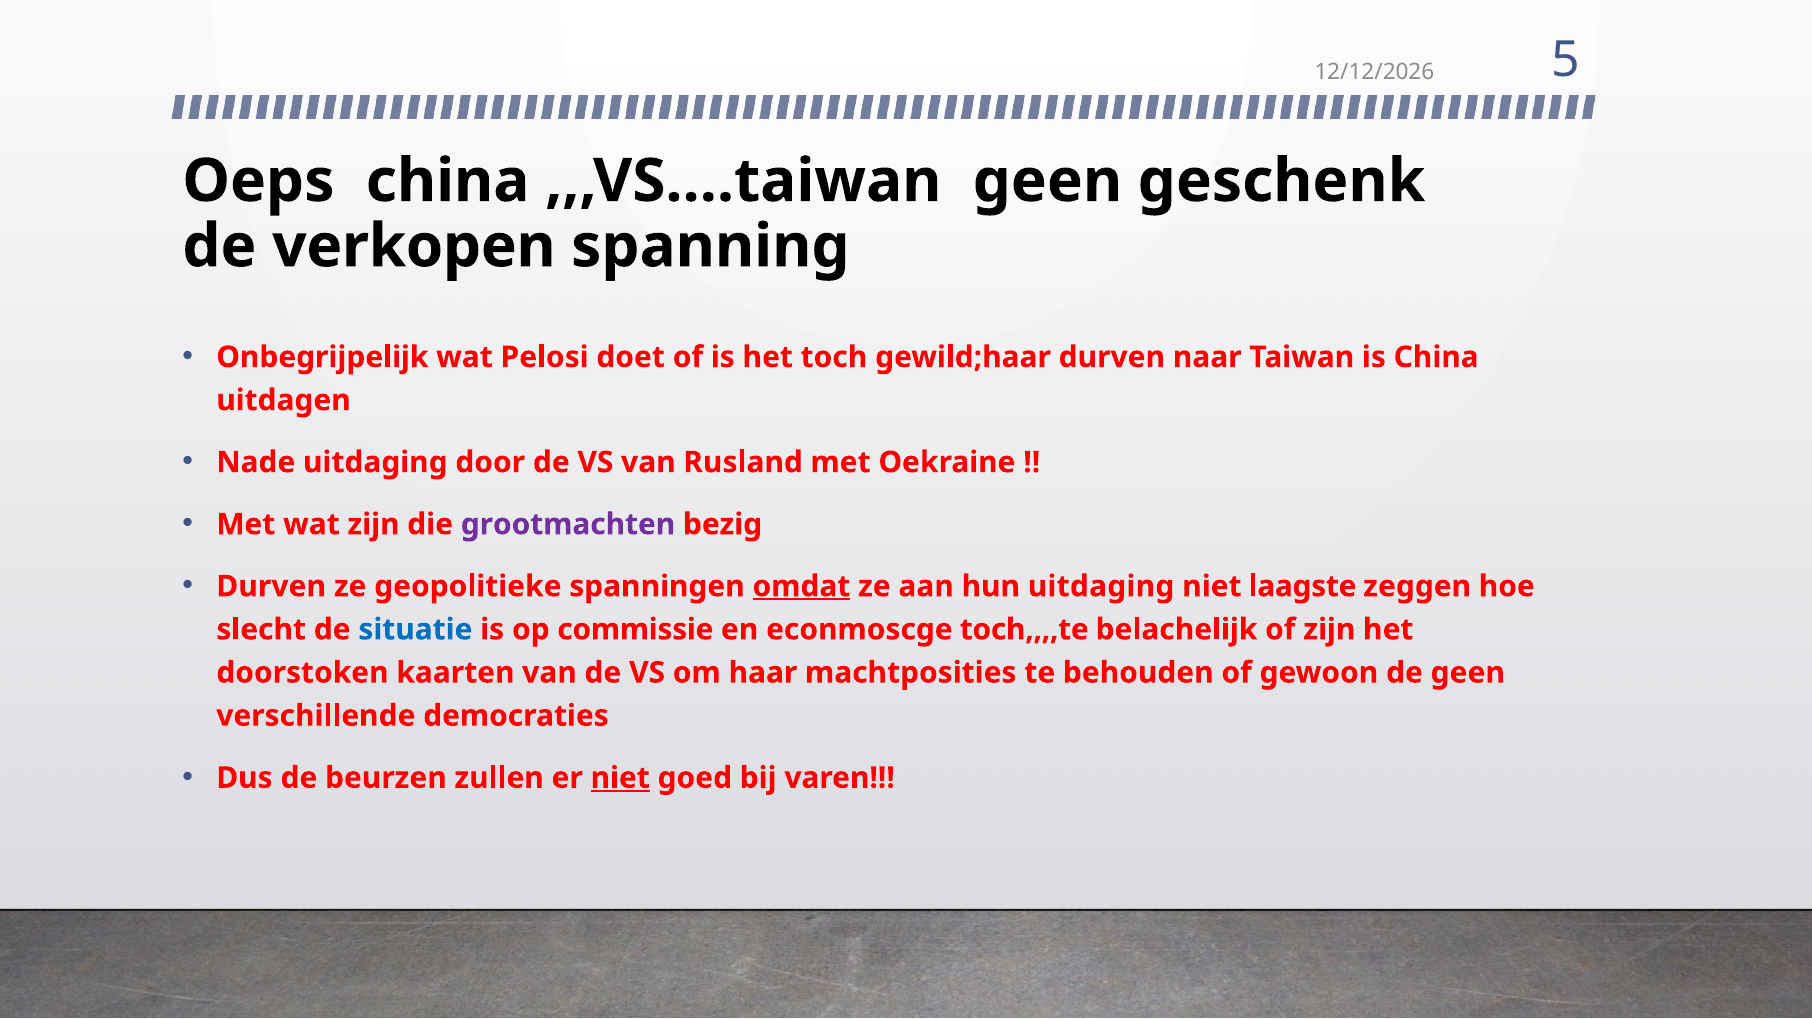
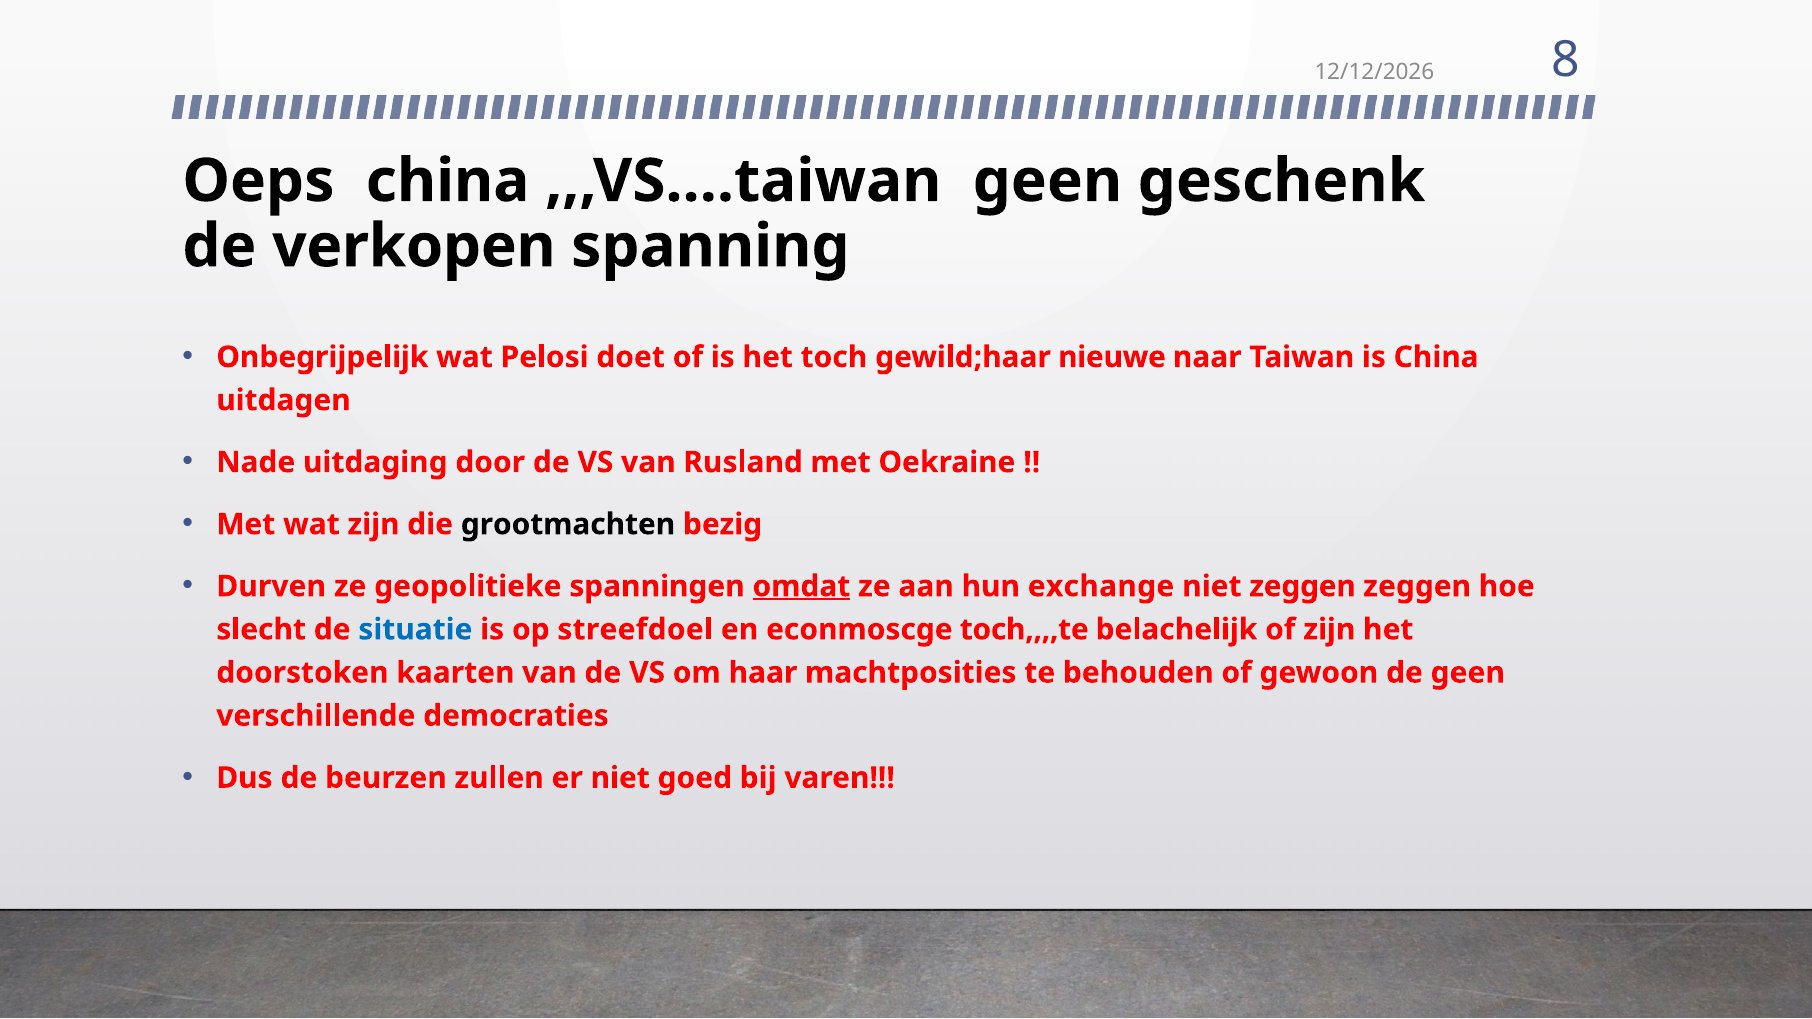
5: 5 -> 8
gewild;haar durven: durven -> nieuwe
grootmachten colour: purple -> black
hun uitdaging: uitdaging -> exchange
niet laagste: laagste -> zeggen
commissie: commissie -> streefdoel
niet at (620, 778) underline: present -> none
